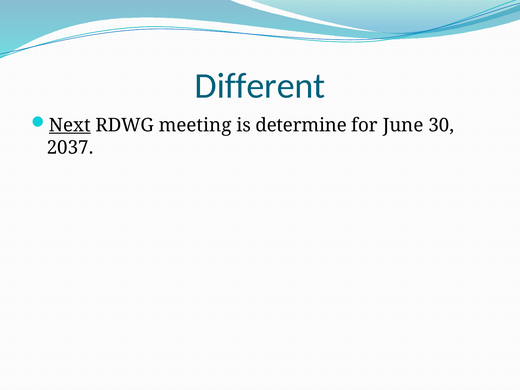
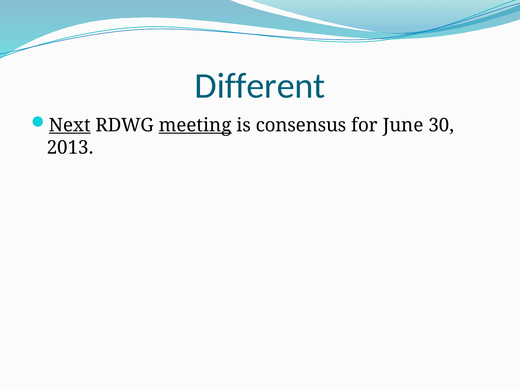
meeting underline: none -> present
determine: determine -> consensus
2037: 2037 -> 2013
